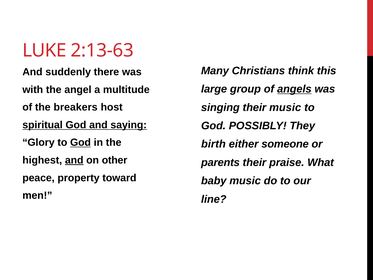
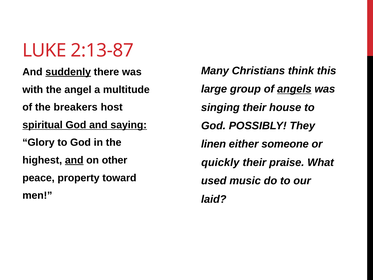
2:13-63: 2:13-63 -> 2:13-87
suddenly underline: none -> present
their music: music -> house
God at (80, 142) underline: present -> none
birth: birth -> linen
parents: parents -> quickly
baby: baby -> used
line: line -> laid
